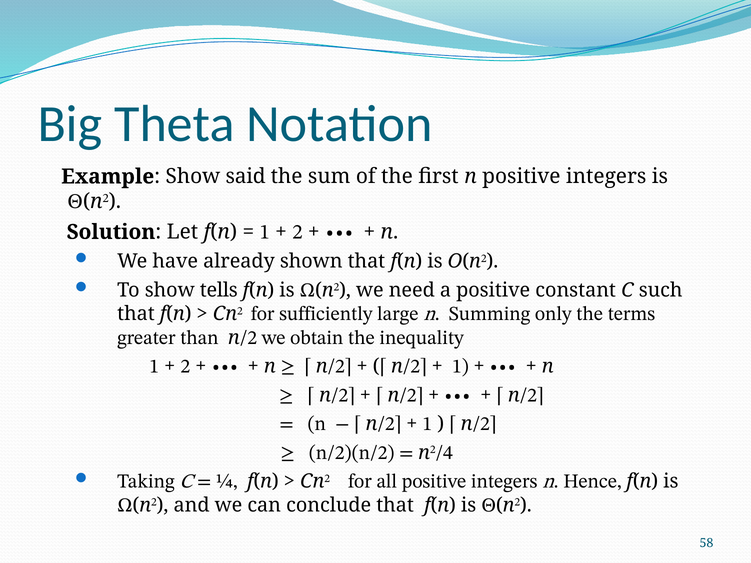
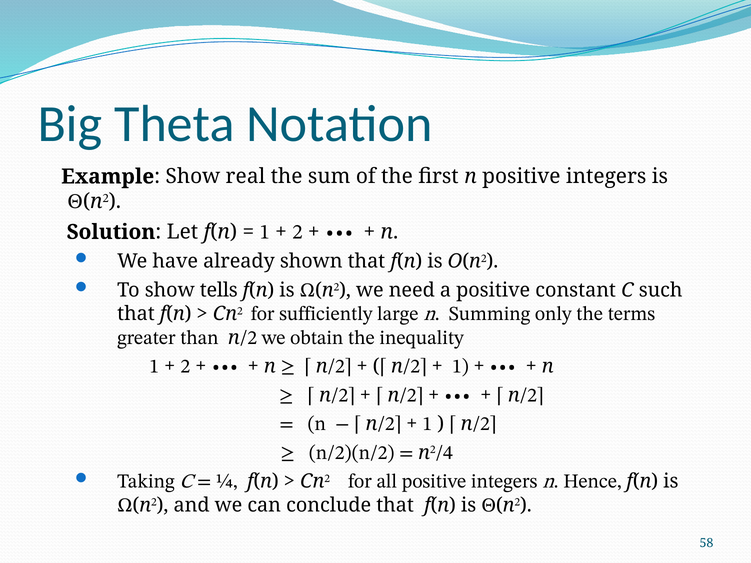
said: said -> real
